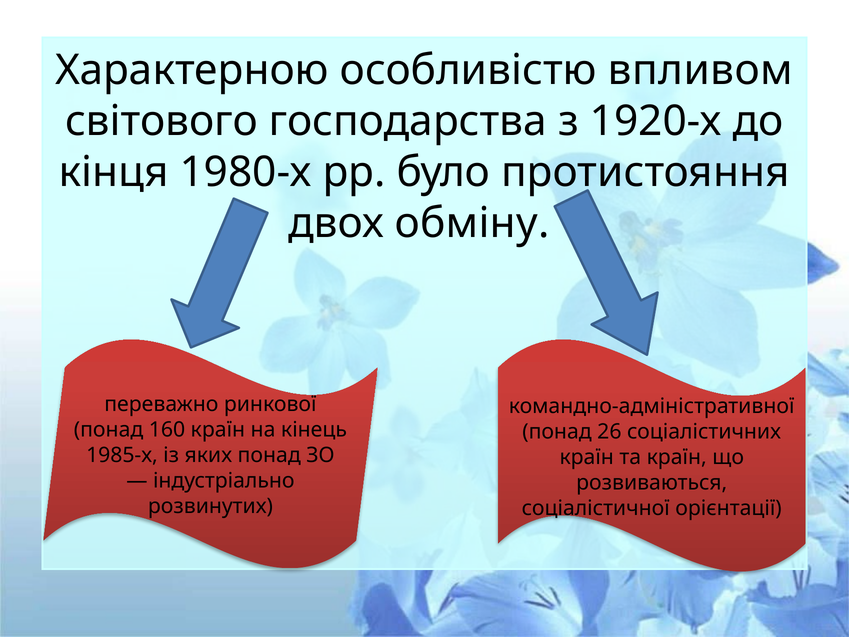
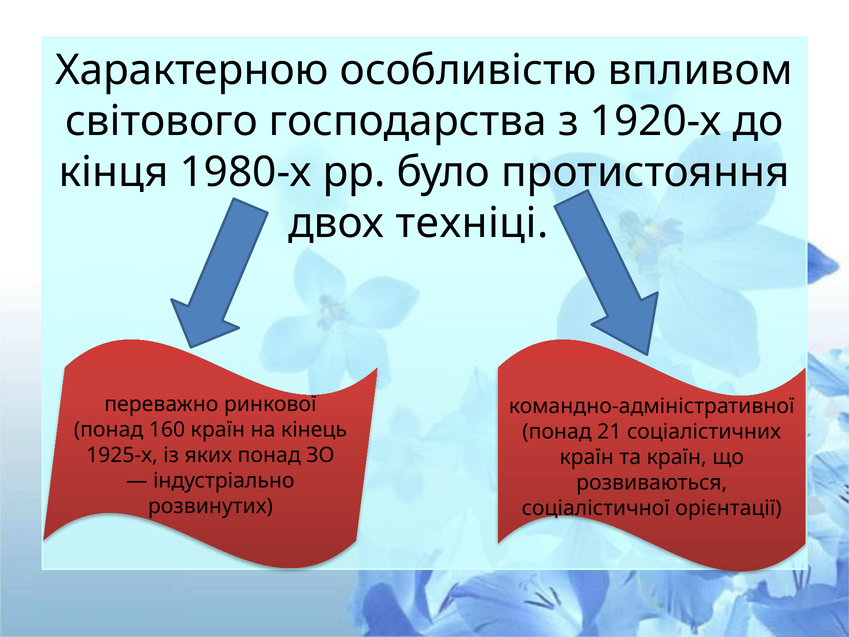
обміну: обміну -> техніці
26: 26 -> 21
1985-х: 1985-х -> 1925-х
